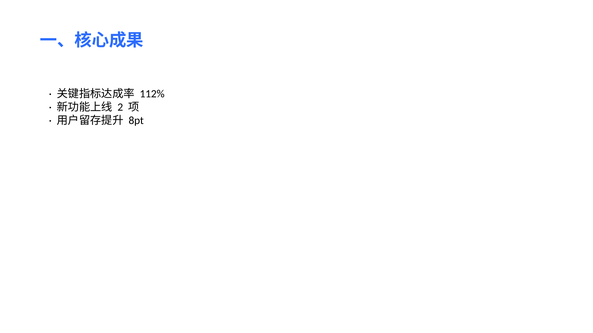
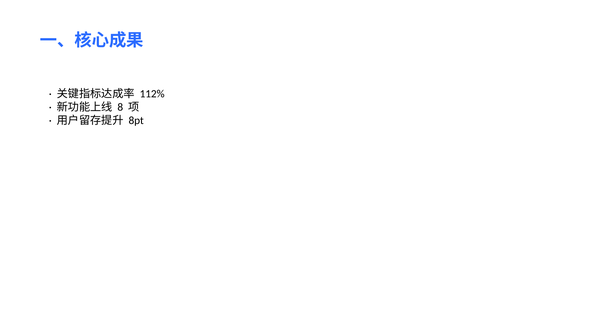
2: 2 -> 8
